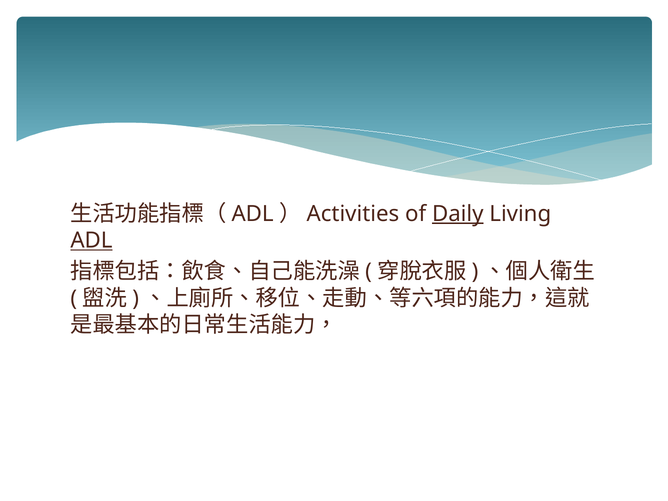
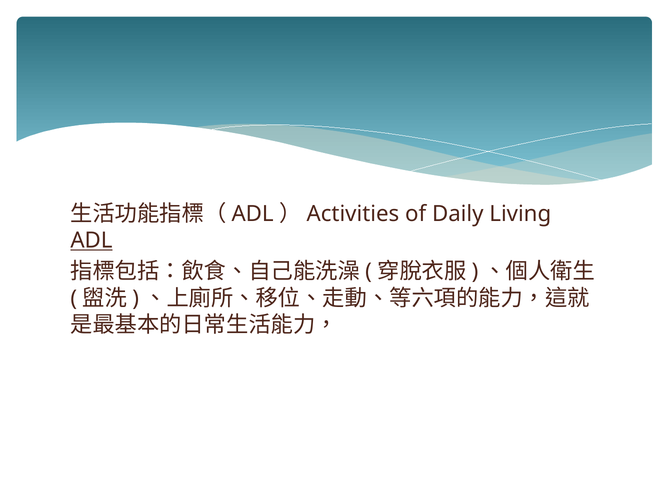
Daily underline: present -> none
